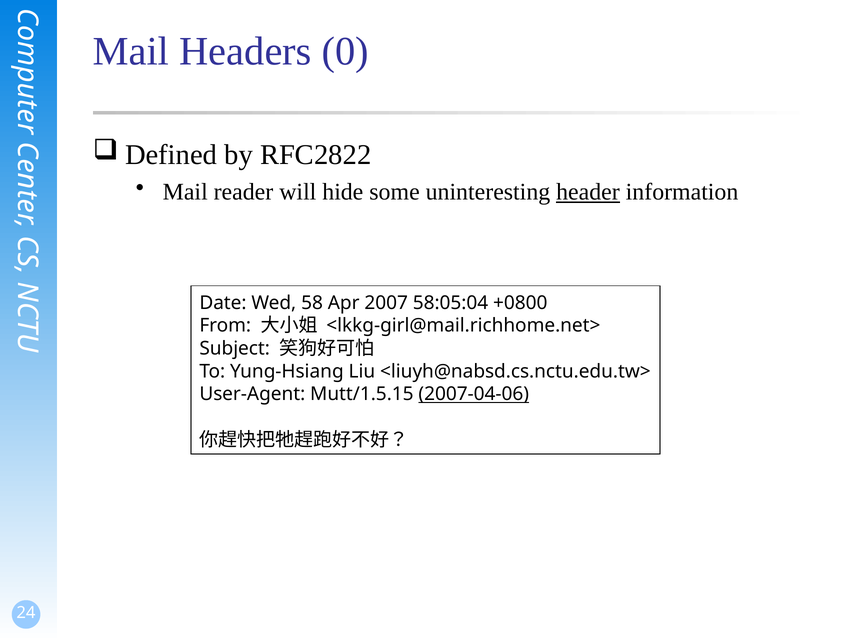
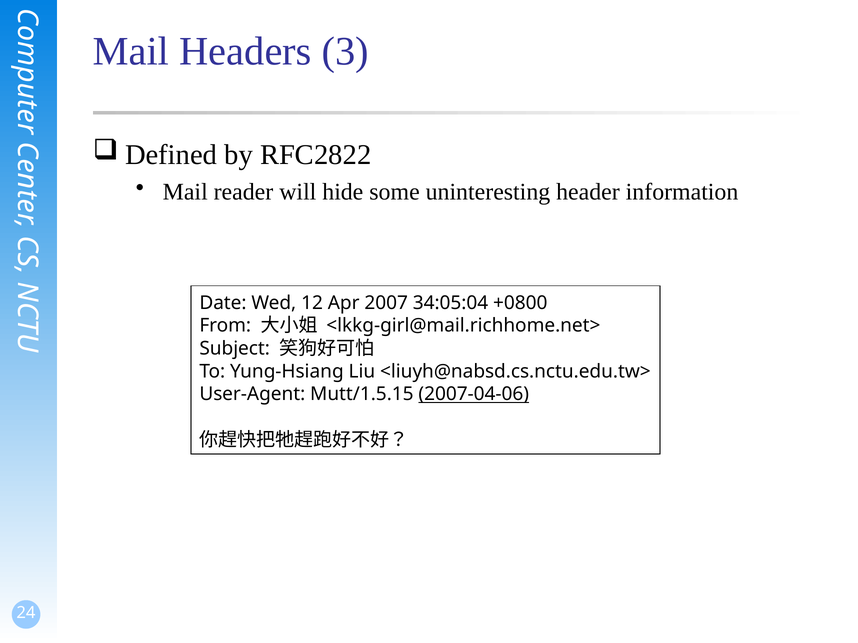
0: 0 -> 3
header underline: present -> none
58: 58 -> 12
58:05:04: 58:05:04 -> 34:05:04
